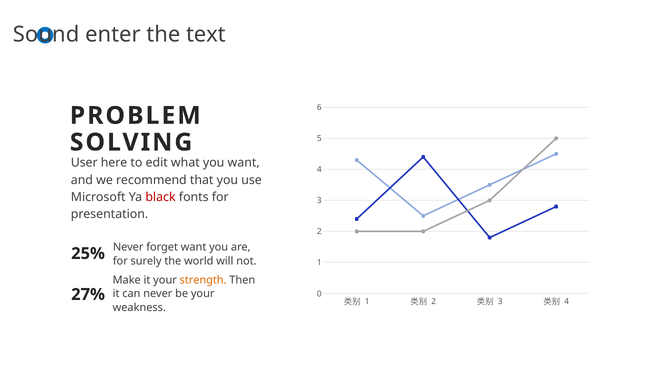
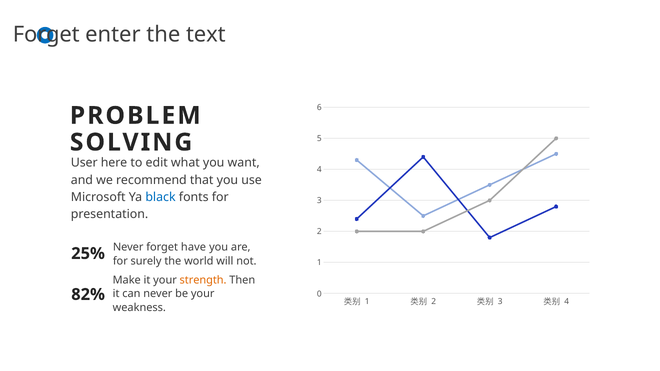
Sound at (46, 34): Sound -> Forget
black colour: red -> blue
forget want: want -> have
27%: 27% -> 82%
